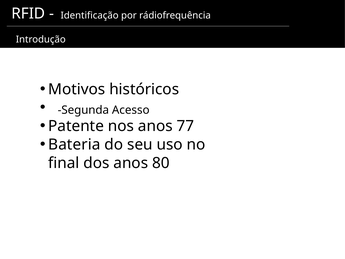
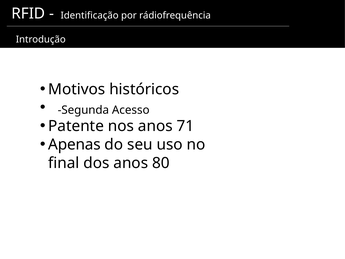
77: 77 -> 71
Bateria: Bateria -> Apenas
